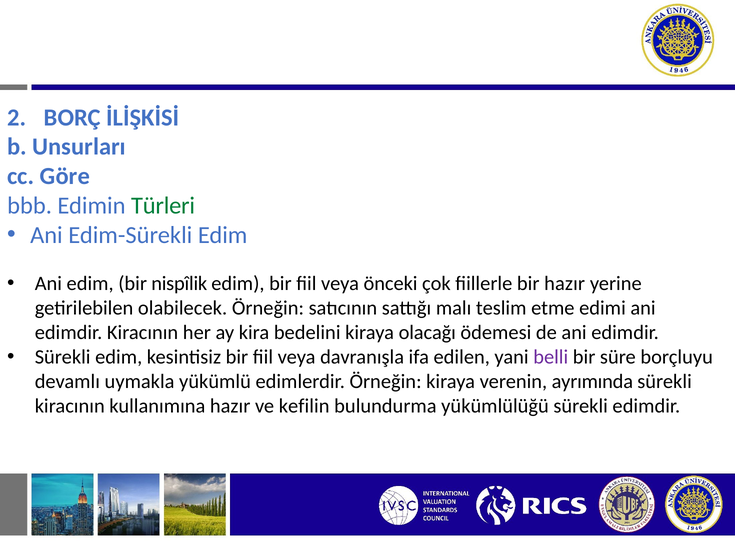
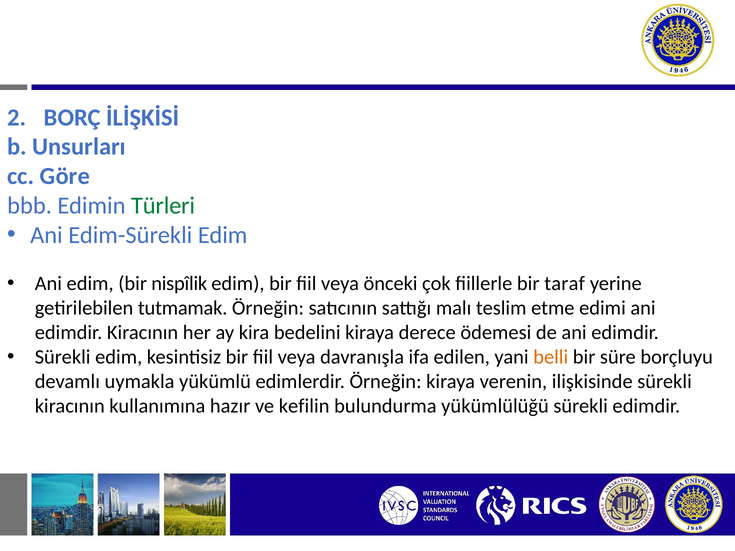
bir hazır: hazır -> taraf
olabilecek: olabilecek -> tutmamak
olacağı: olacağı -> derece
belli colour: purple -> orange
ayrımında: ayrımında -> ilişkisinde
